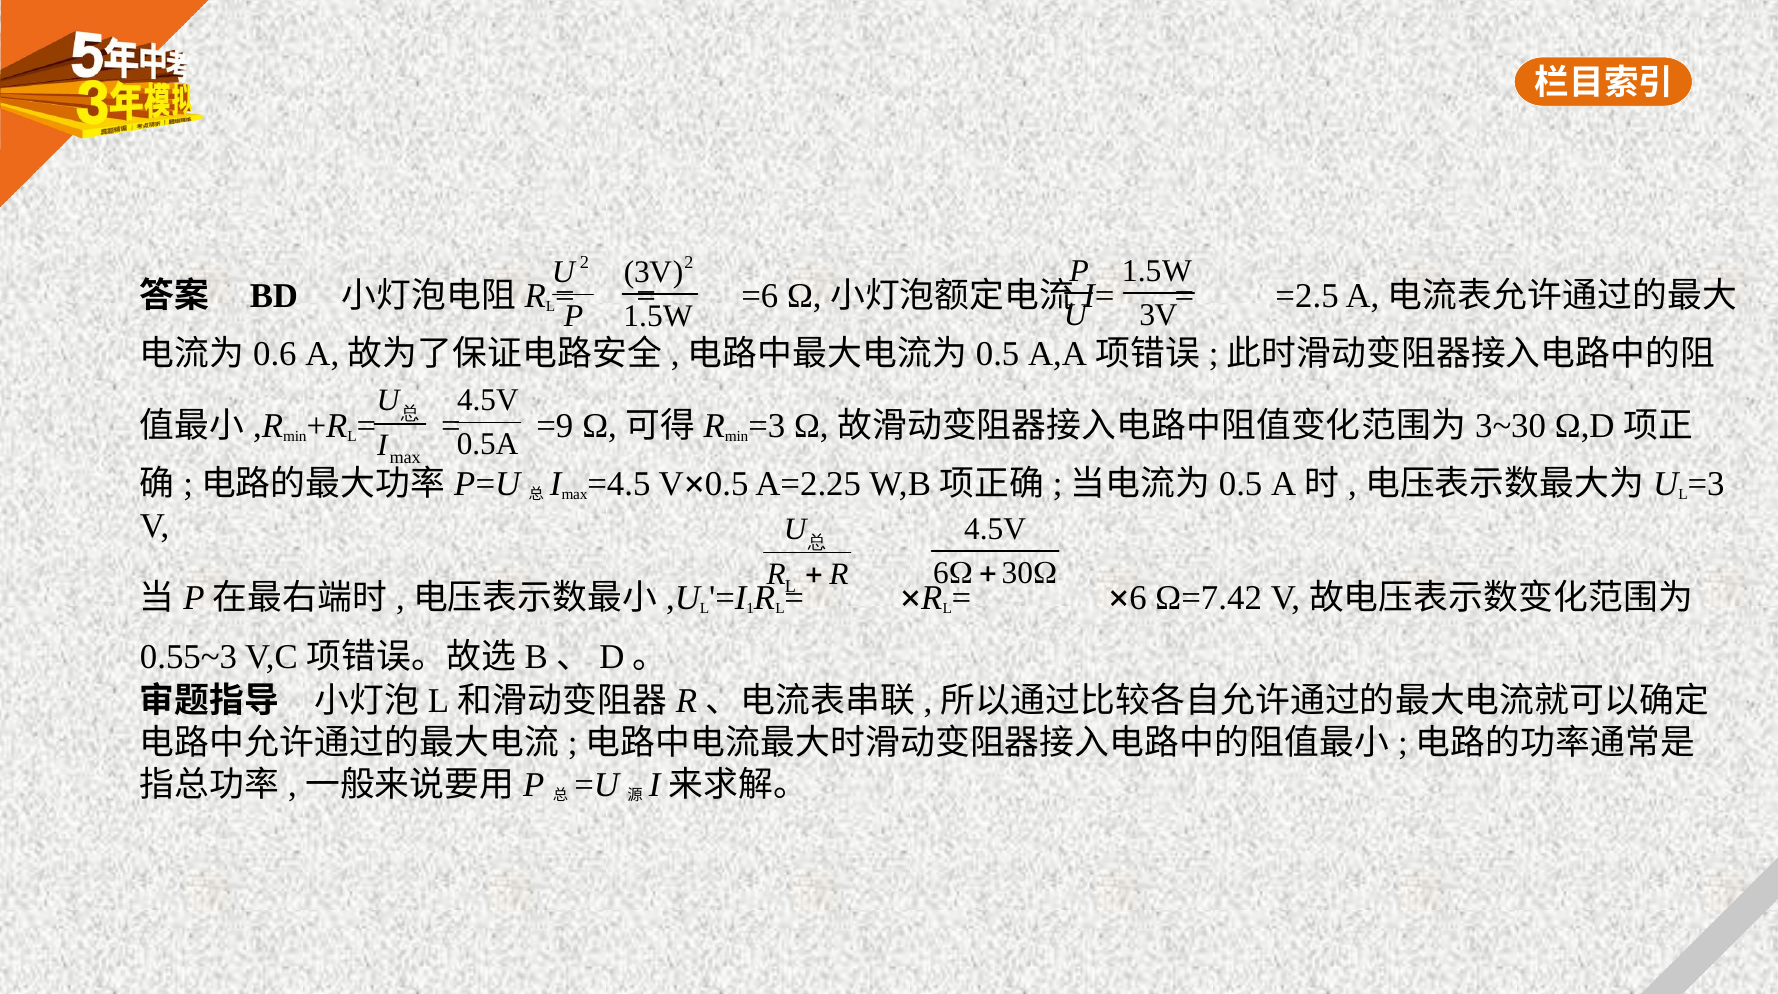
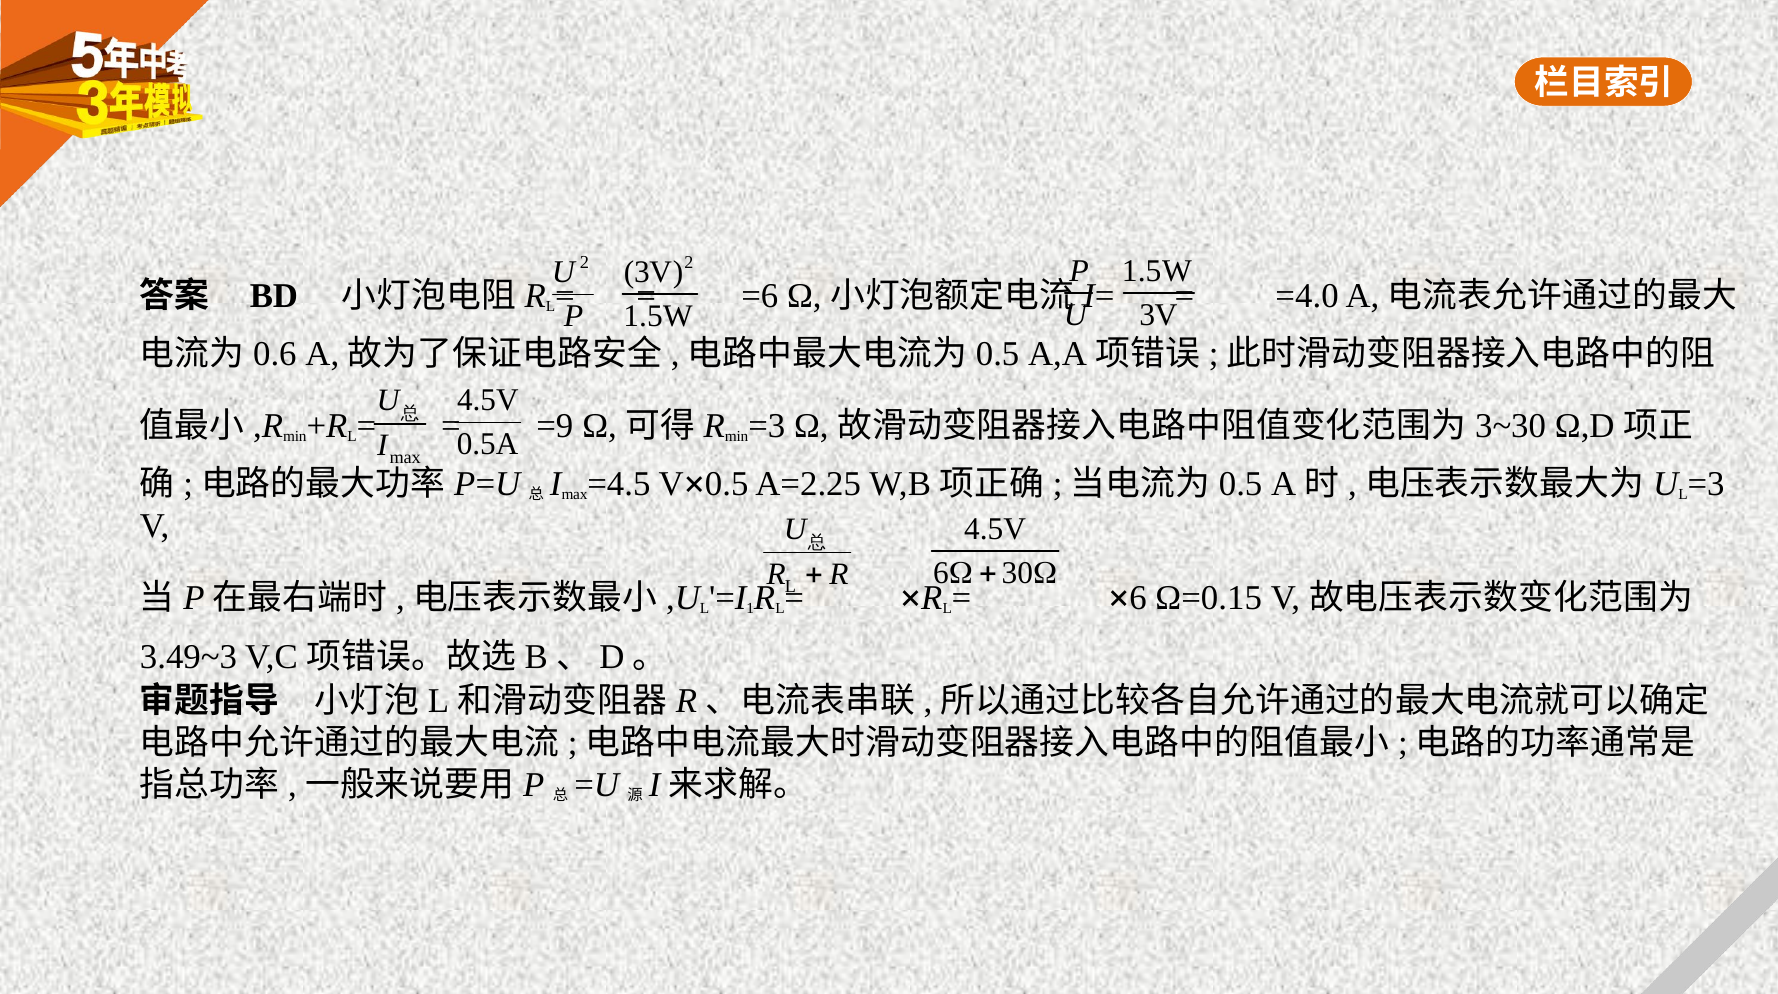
=2.5: =2.5 -> =4.0
Ω=7.42: Ω=7.42 -> Ω=0.15
0.55~3: 0.55~3 -> 3.49~3
